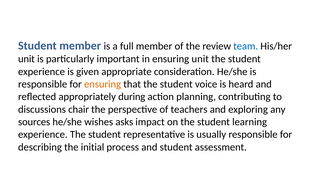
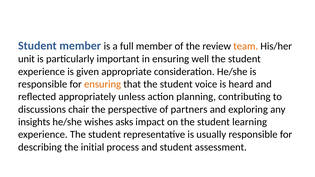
team colour: blue -> orange
ensuring unit: unit -> well
during: during -> unless
teachers: teachers -> partners
sources: sources -> insights
